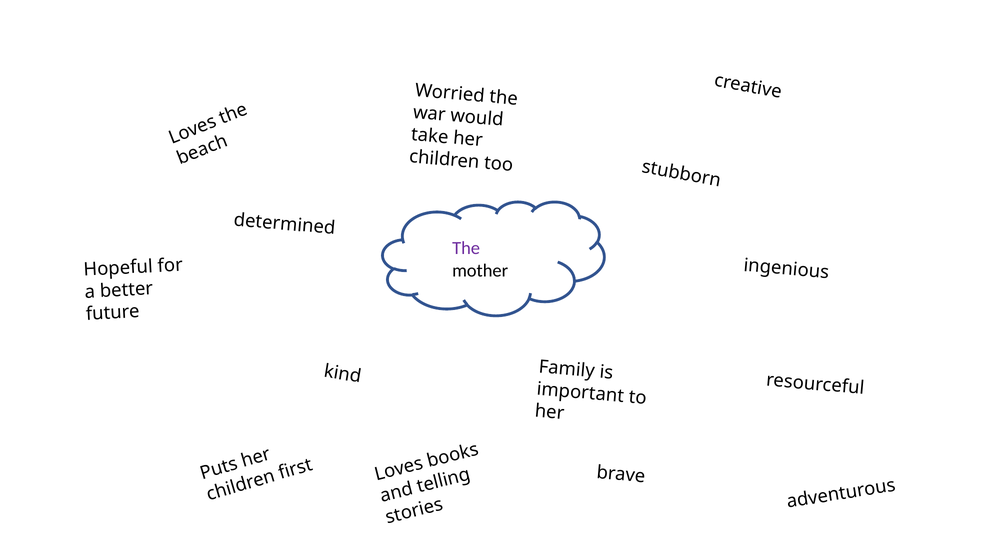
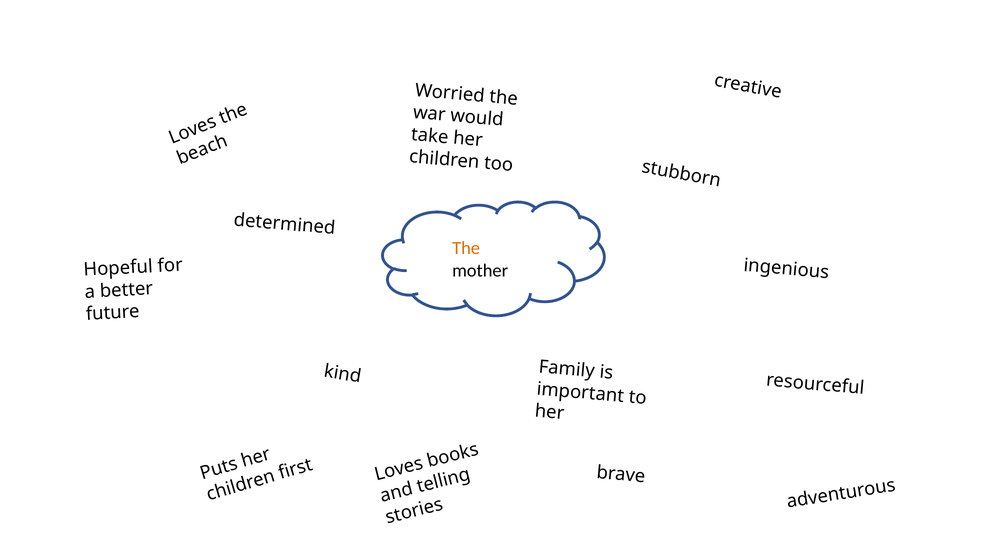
The at (466, 248) colour: purple -> orange
